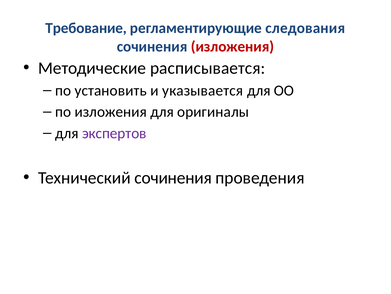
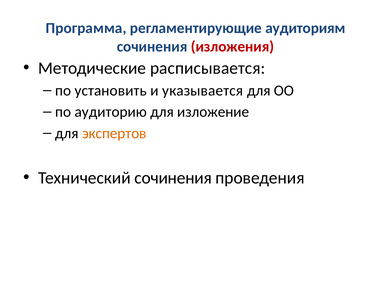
Требование: Требование -> Программа
следования: следования -> аудиториям
по изложения: изложения -> аудиторию
оригиналы: оригиналы -> изложение
экспертов colour: purple -> orange
